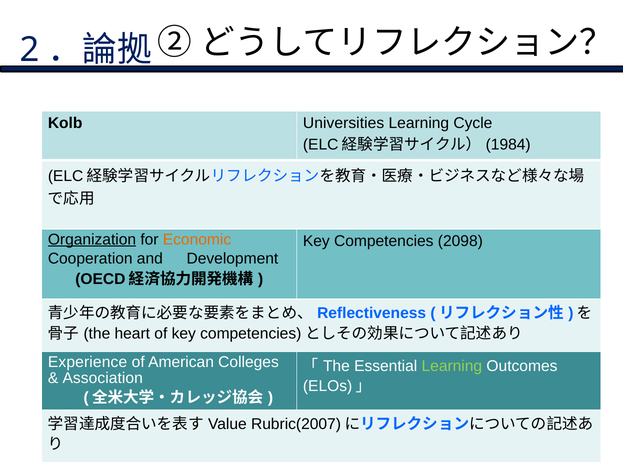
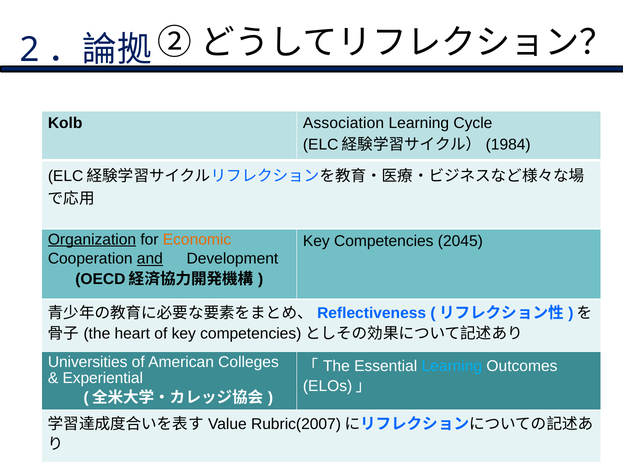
Universities: Universities -> Association
2098: 2098 -> 2045
and underline: none -> present
Experience: Experience -> Universities
Learning at (452, 366) colour: light green -> light blue
Association: Association -> Experiential
